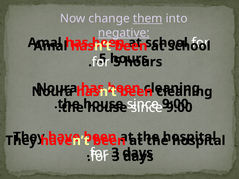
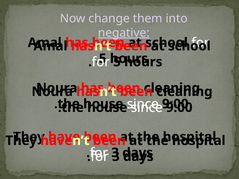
them underline: present -> none
